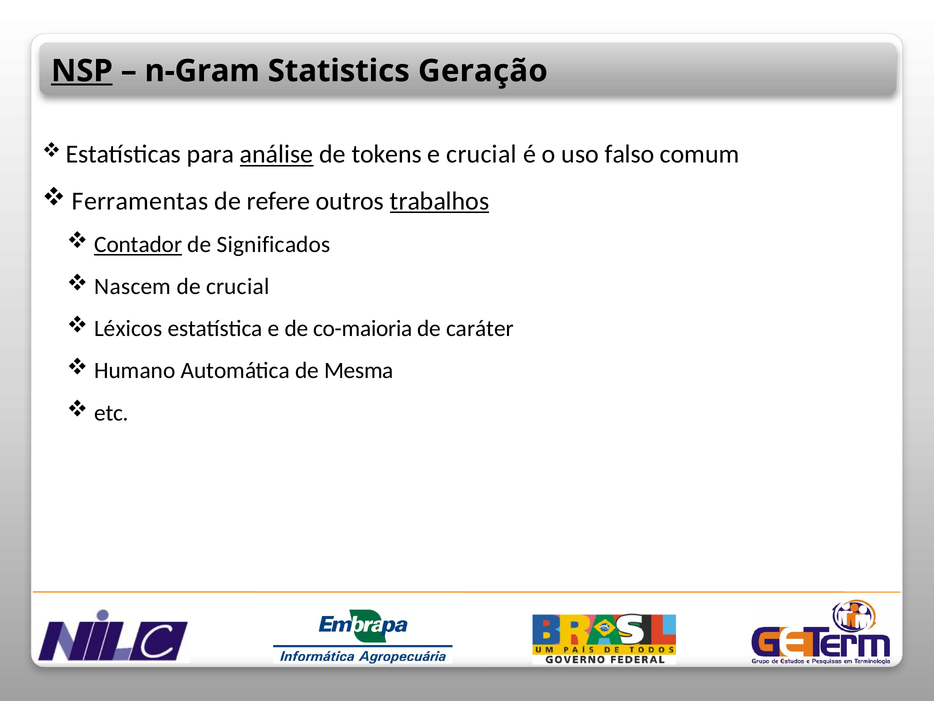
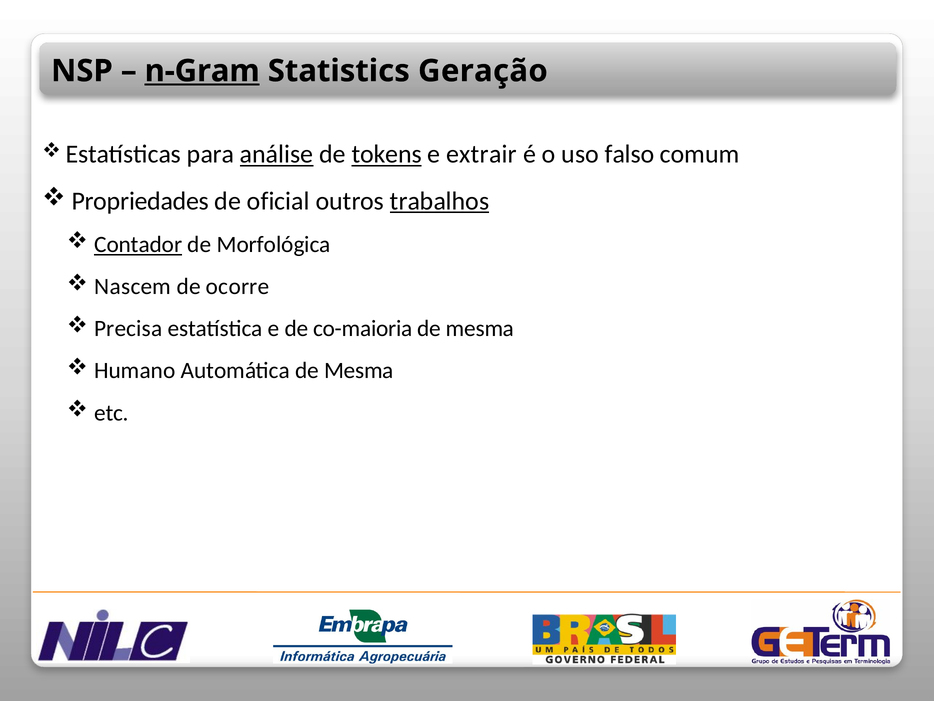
NSP underline: present -> none
n-Gram underline: none -> present
tokens underline: none -> present
e crucial: crucial -> extrair
Ferramentas: Ferramentas -> Propriedades
refere: refere -> oficial
Significados: Significados -> Morfológica
de crucial: crucial -> ocorre
Léxicos: Léxicos -> Precisa
caráter at (480, 328): caráter -> mesma
